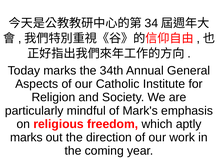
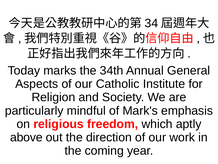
marks at (26, 137): marks -> above
